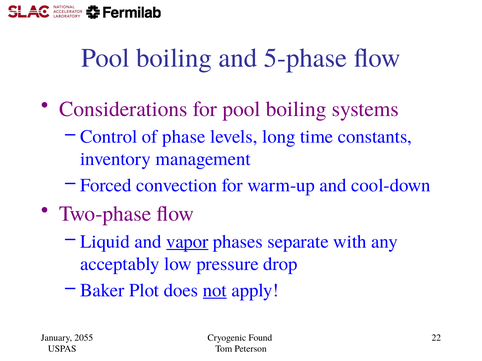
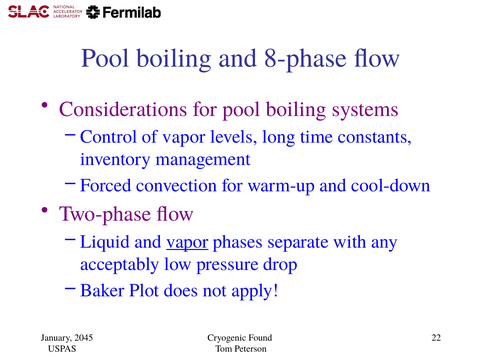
5-phase: 5-phase -> 8-phase
of phase: phase -> vapor
not underline: present -> none
2055: 2055 -> 2045
